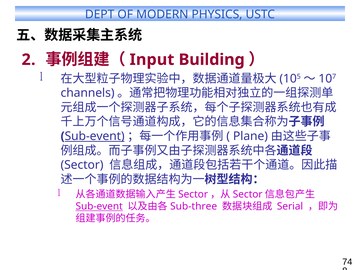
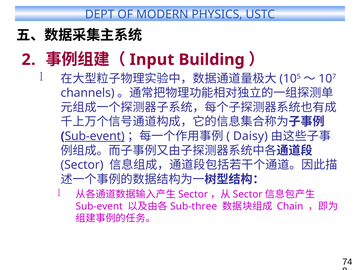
Plane: Plane -> Daisy
Sub-event at (99, 206) underline: present -> none
Serial: Serial -> Chain
